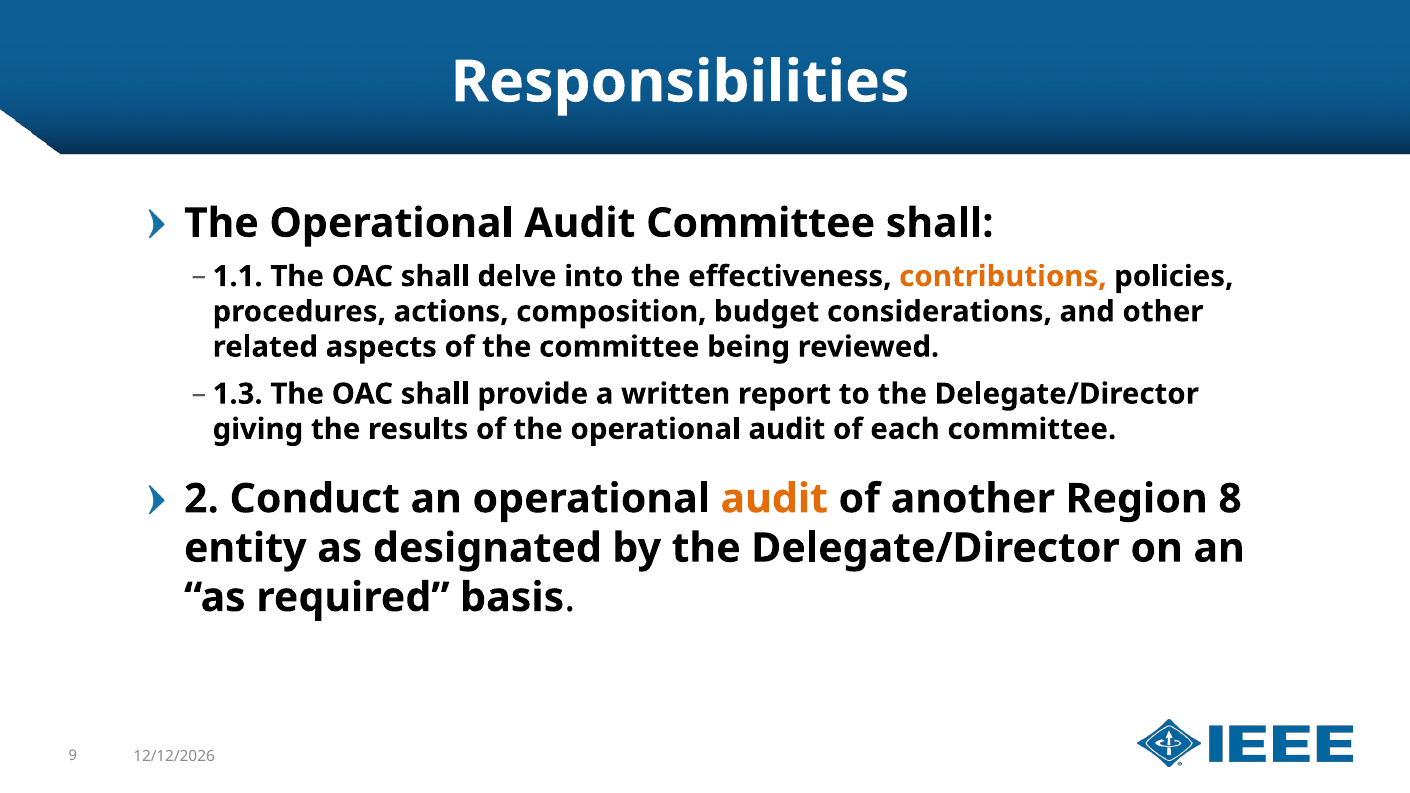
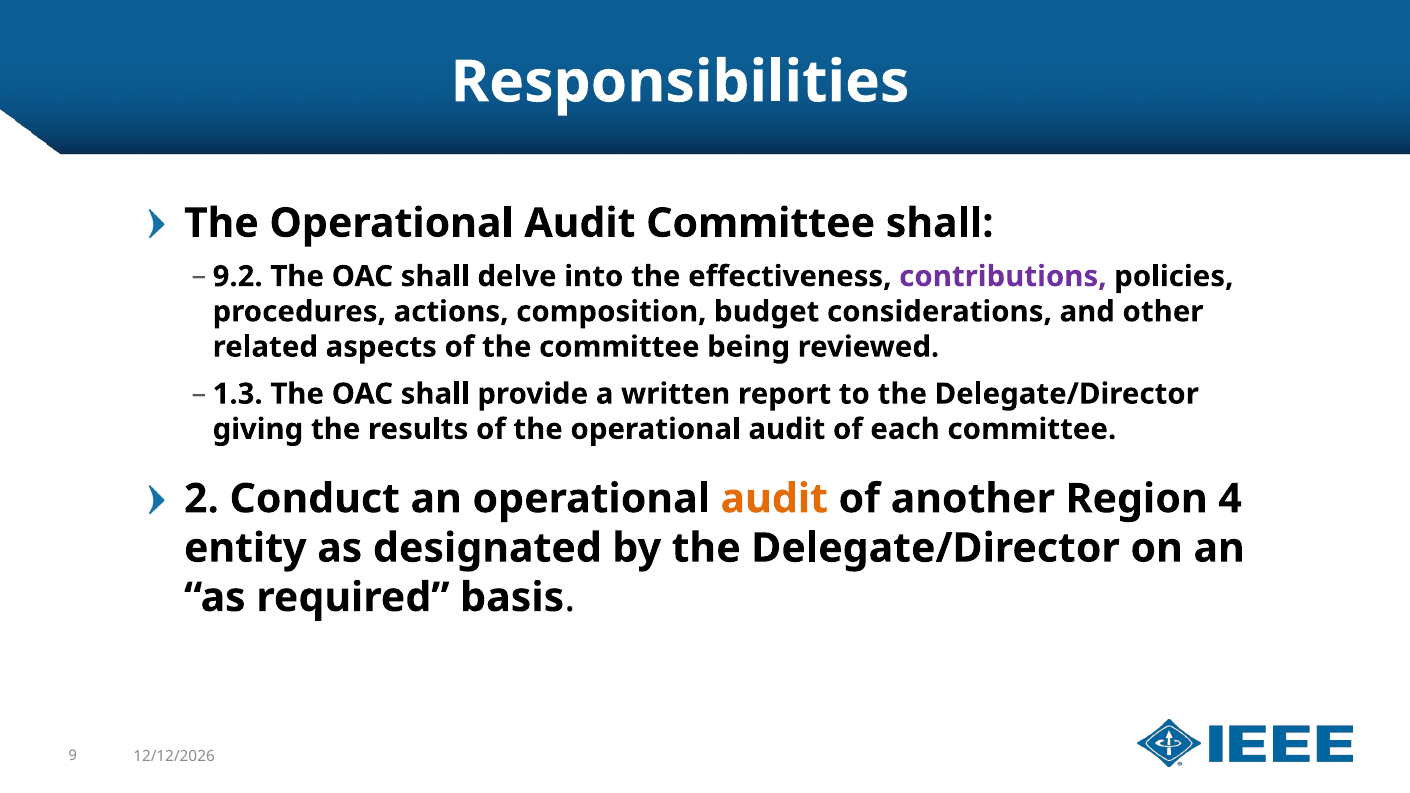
1.1: 1.1 -> 9.2
contributions colour: orange -> purple
8: 8 -> 4
